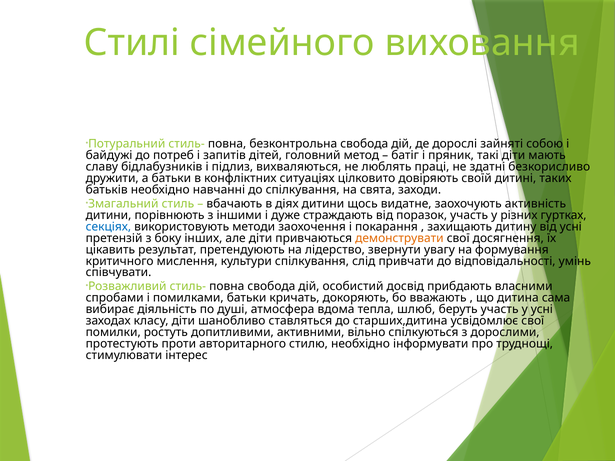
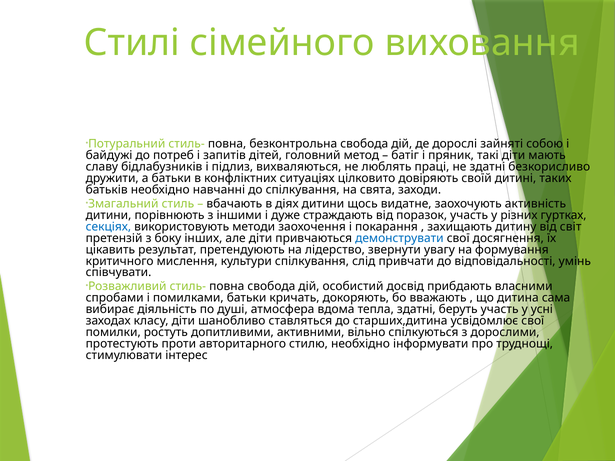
від усні: усні -> світ
демонструвати colour: orange -> blue
тепла шлюб: шлюб -> здатні
